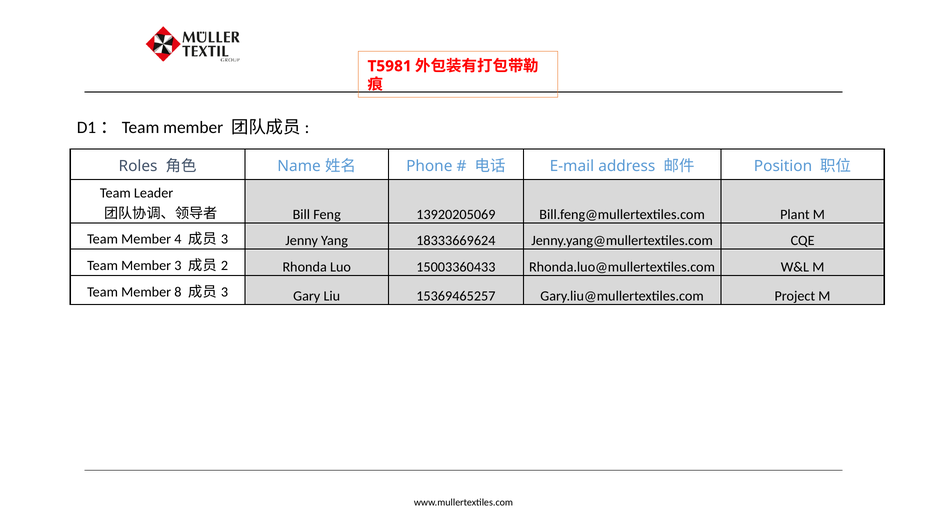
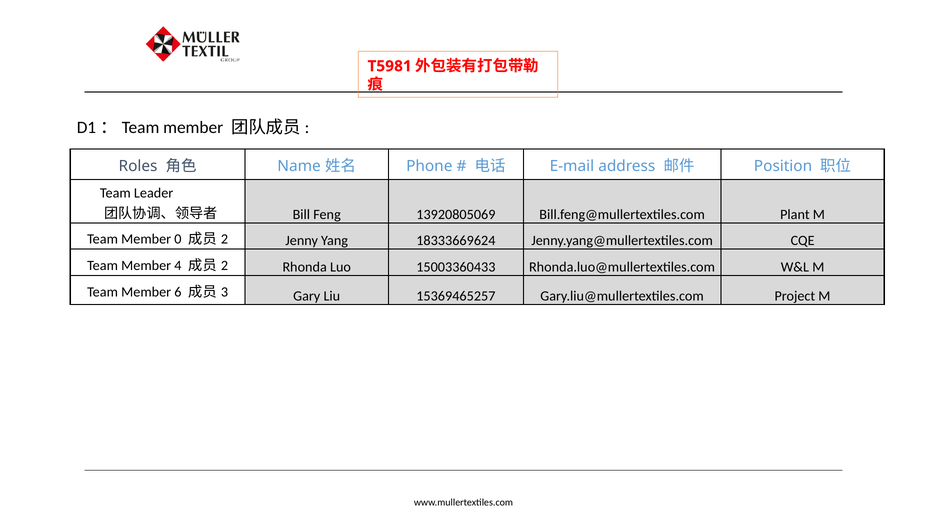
13920205069: 13920205069 -> 13920805069
4: 4 -> 0
3 at (225, 240): 3 -> 2
Member 3: 3 -> 4
8: 8 -> 6
